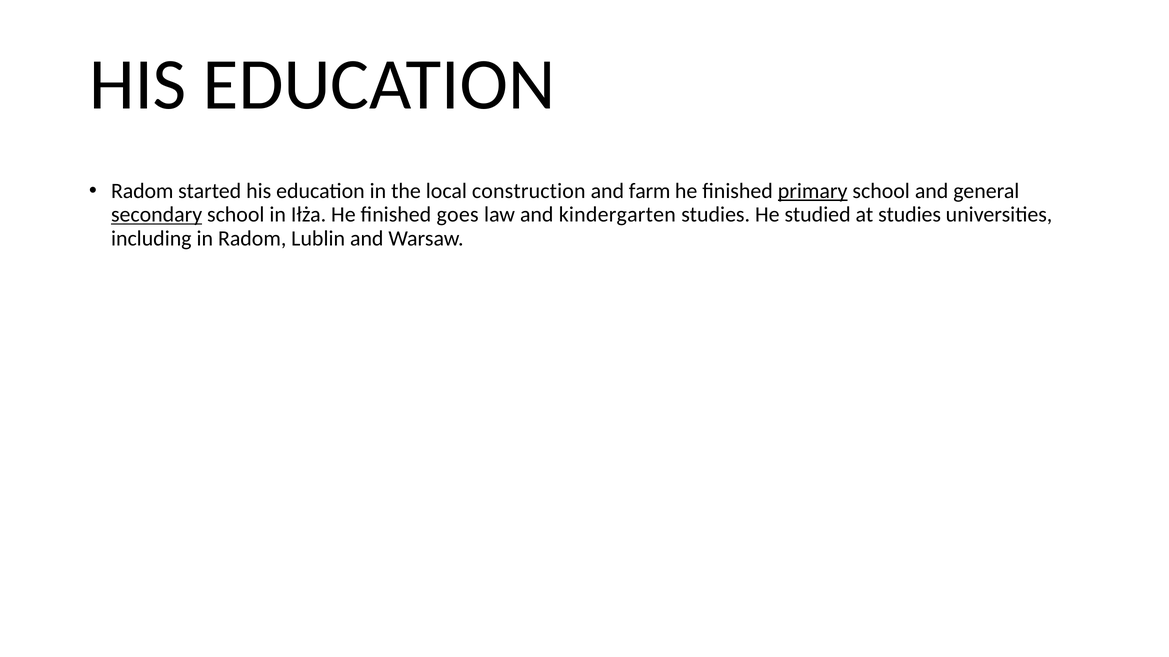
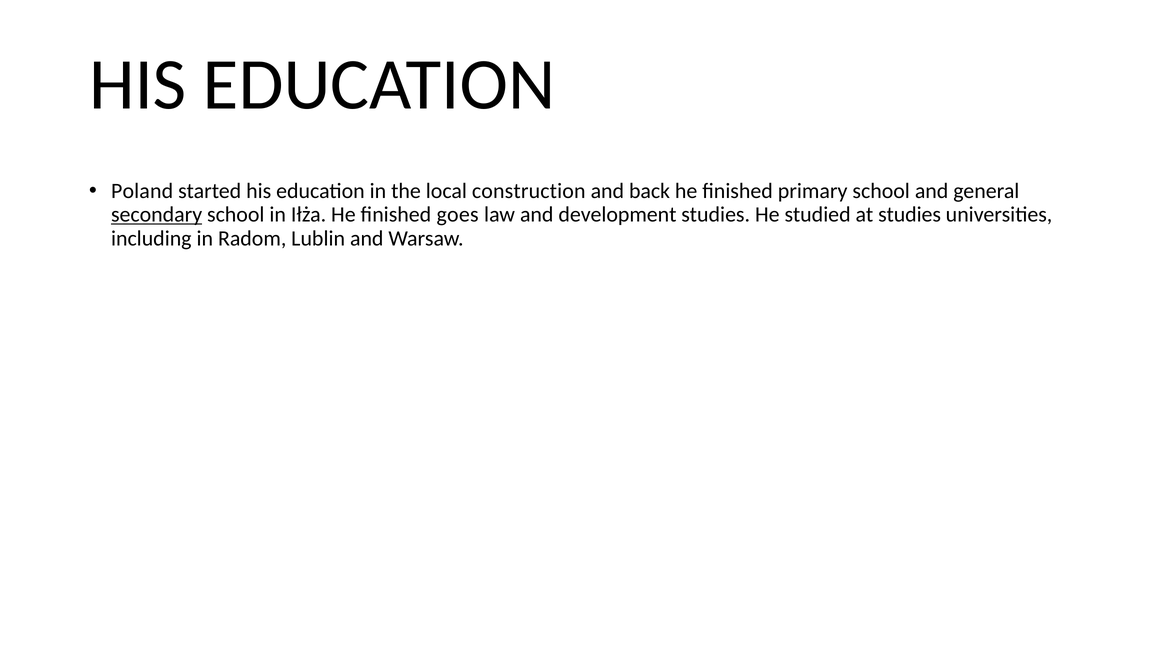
Radom at (142, 191): Radom -> Poland
farm: farm -> back
primary underline: present -> none
kindergarten: kindergarten -> development
